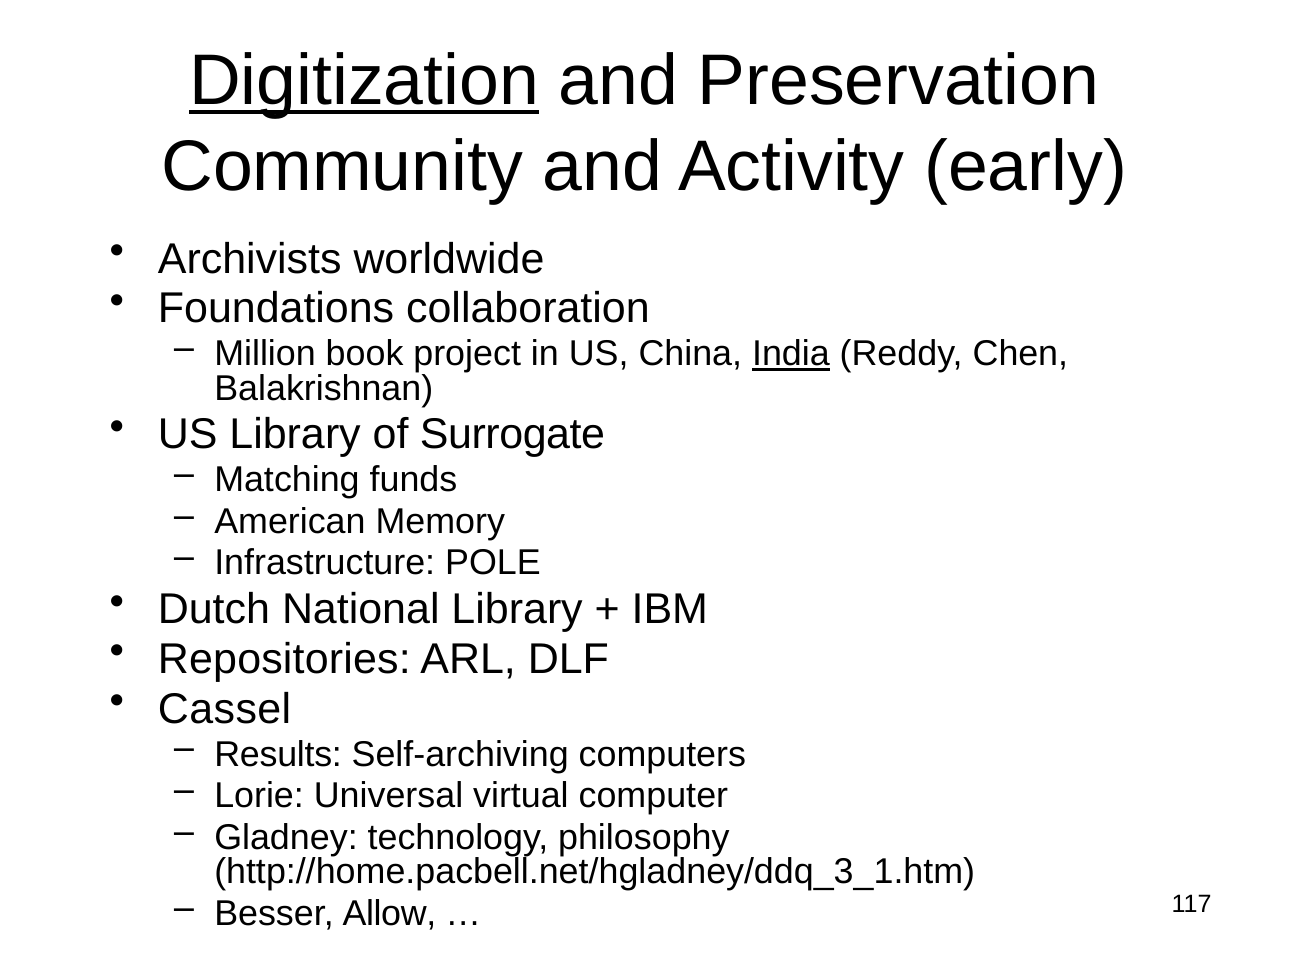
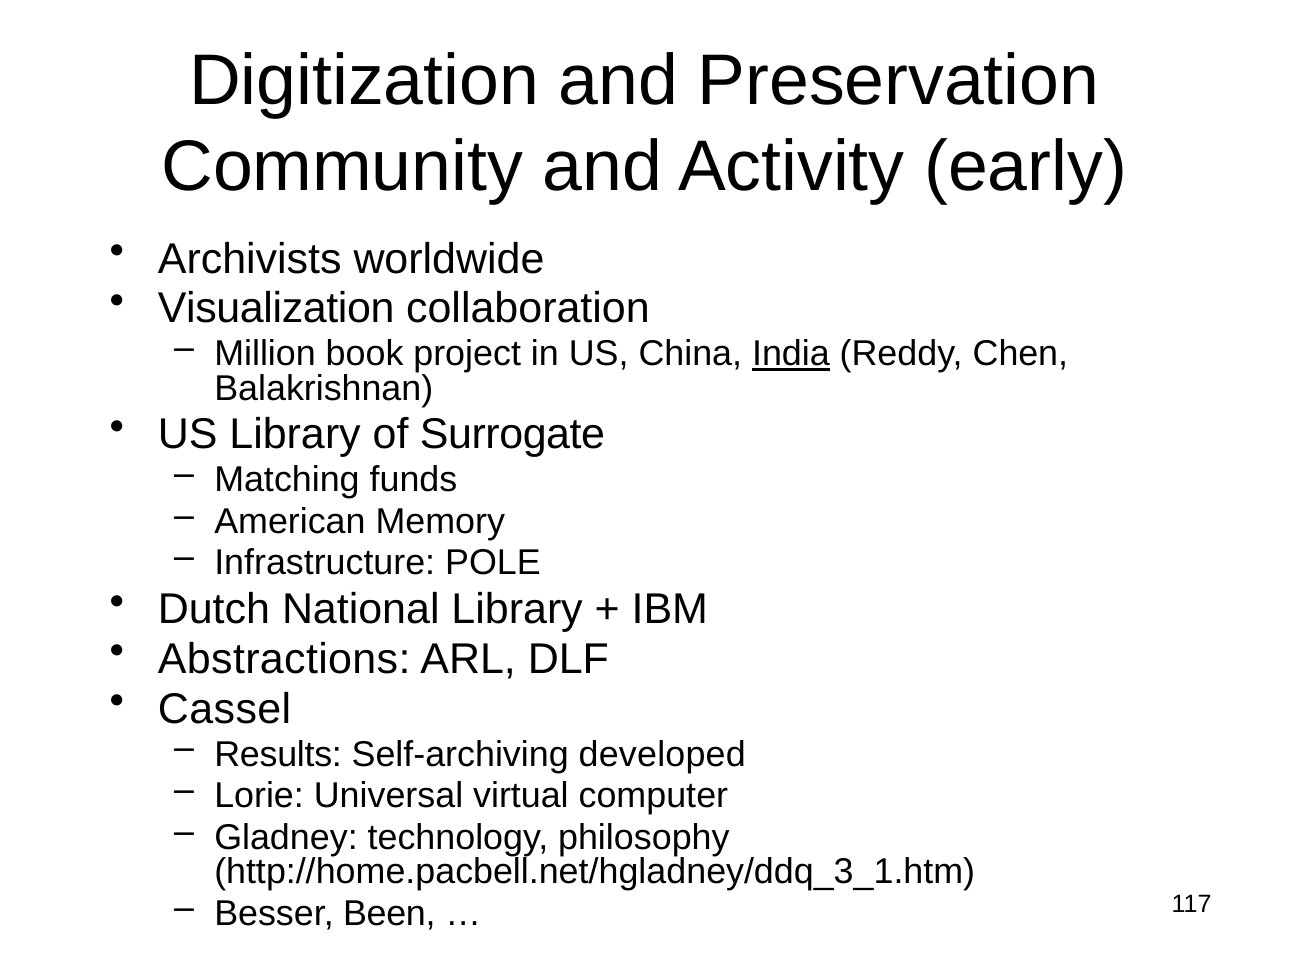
Digitization underline: present -> none
Foundations: Foundations -> Visualization
Repositories: Repositories -> Abstractions
computers: computers -> developed
Allow: Allow -> Been
